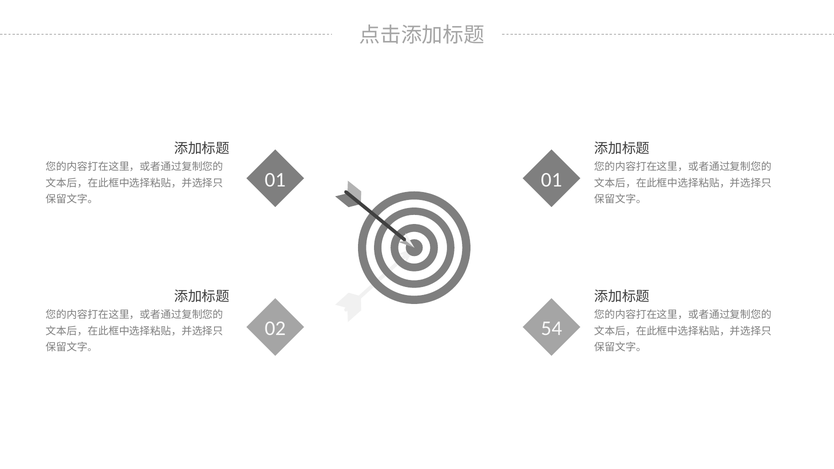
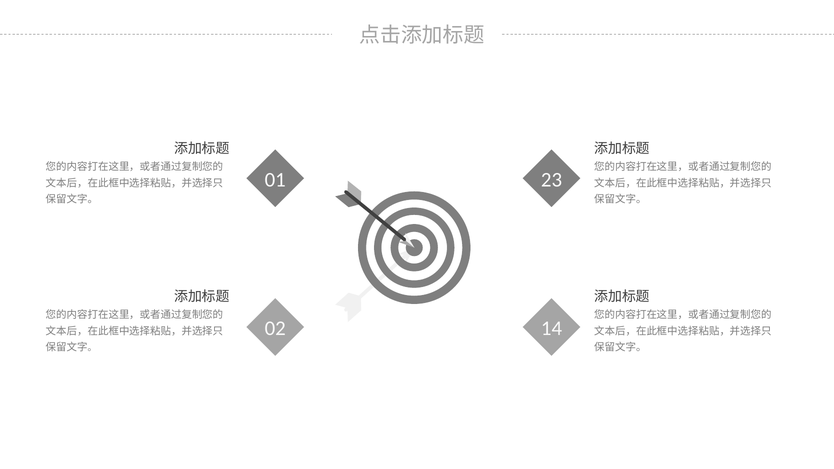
01 01: 01 -> 23
54: 54 -> 14
